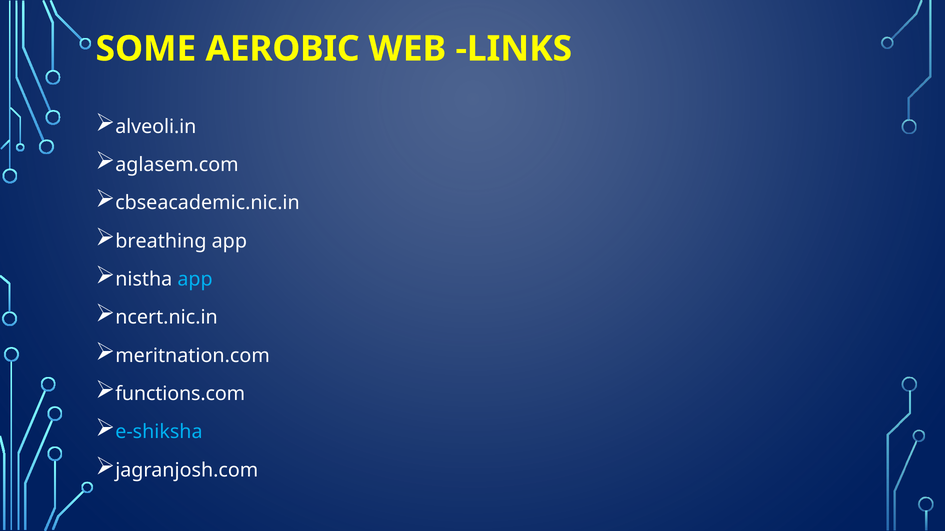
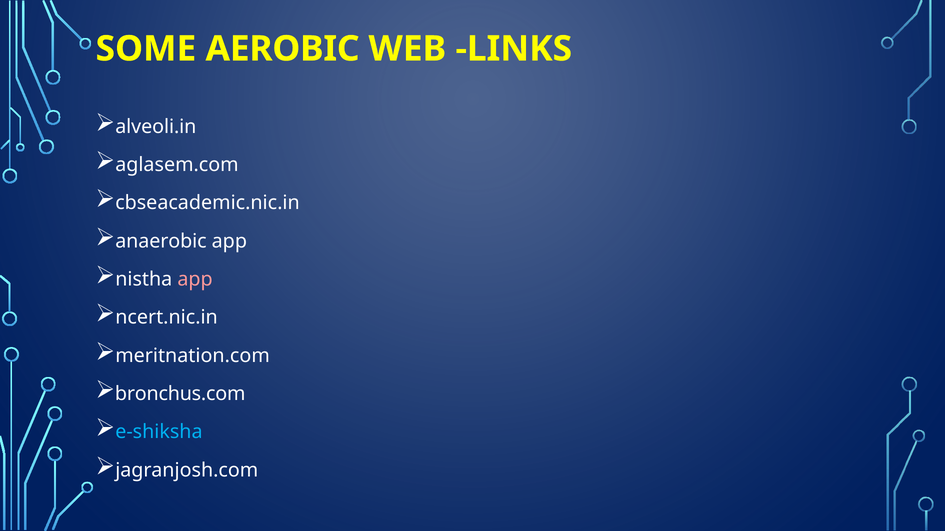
breathing: breathing -> anaerobic
app at (195, 280) colour: light blue -> pink
functions.com: functions.com -> bronchus.com
